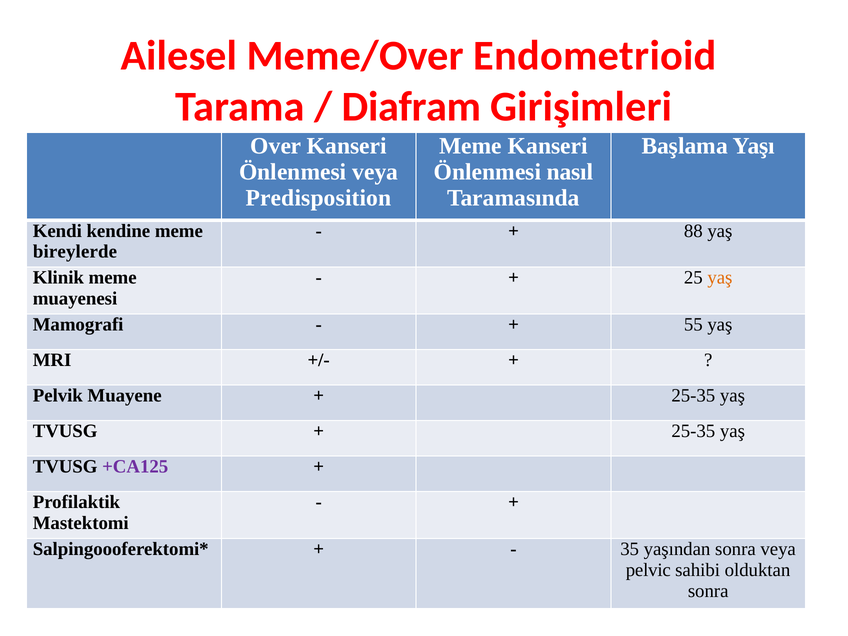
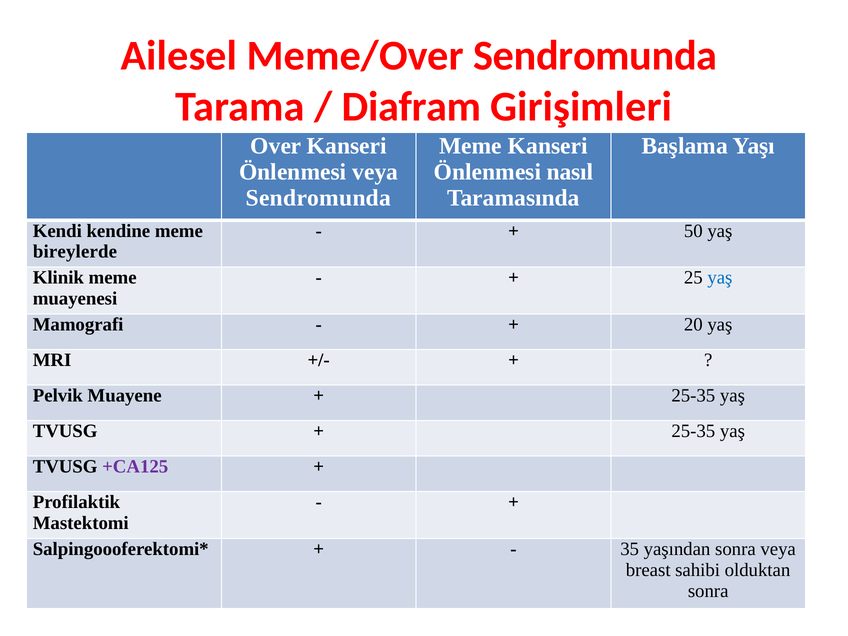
Meme/Over Endometrioid: Endometrioid -> Sendromunda
Predisposition at (319, 198): Predisposition -> Sendromunda
88: 88 -> 50
yaş at (720, 278) colour: orange -> blue
55: 55 -> 20
pelvic: pelvic -> breast
